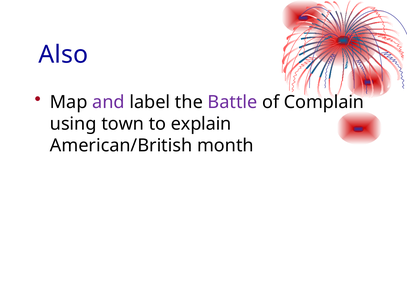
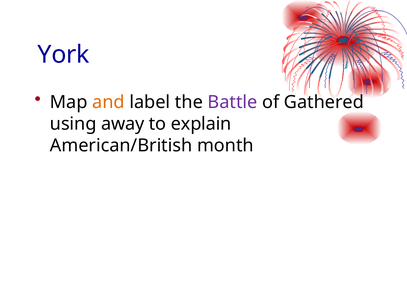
Also: Also -> York
and colour: purple -> orange
Complain: Complain -> Gathered
town: town -> away
